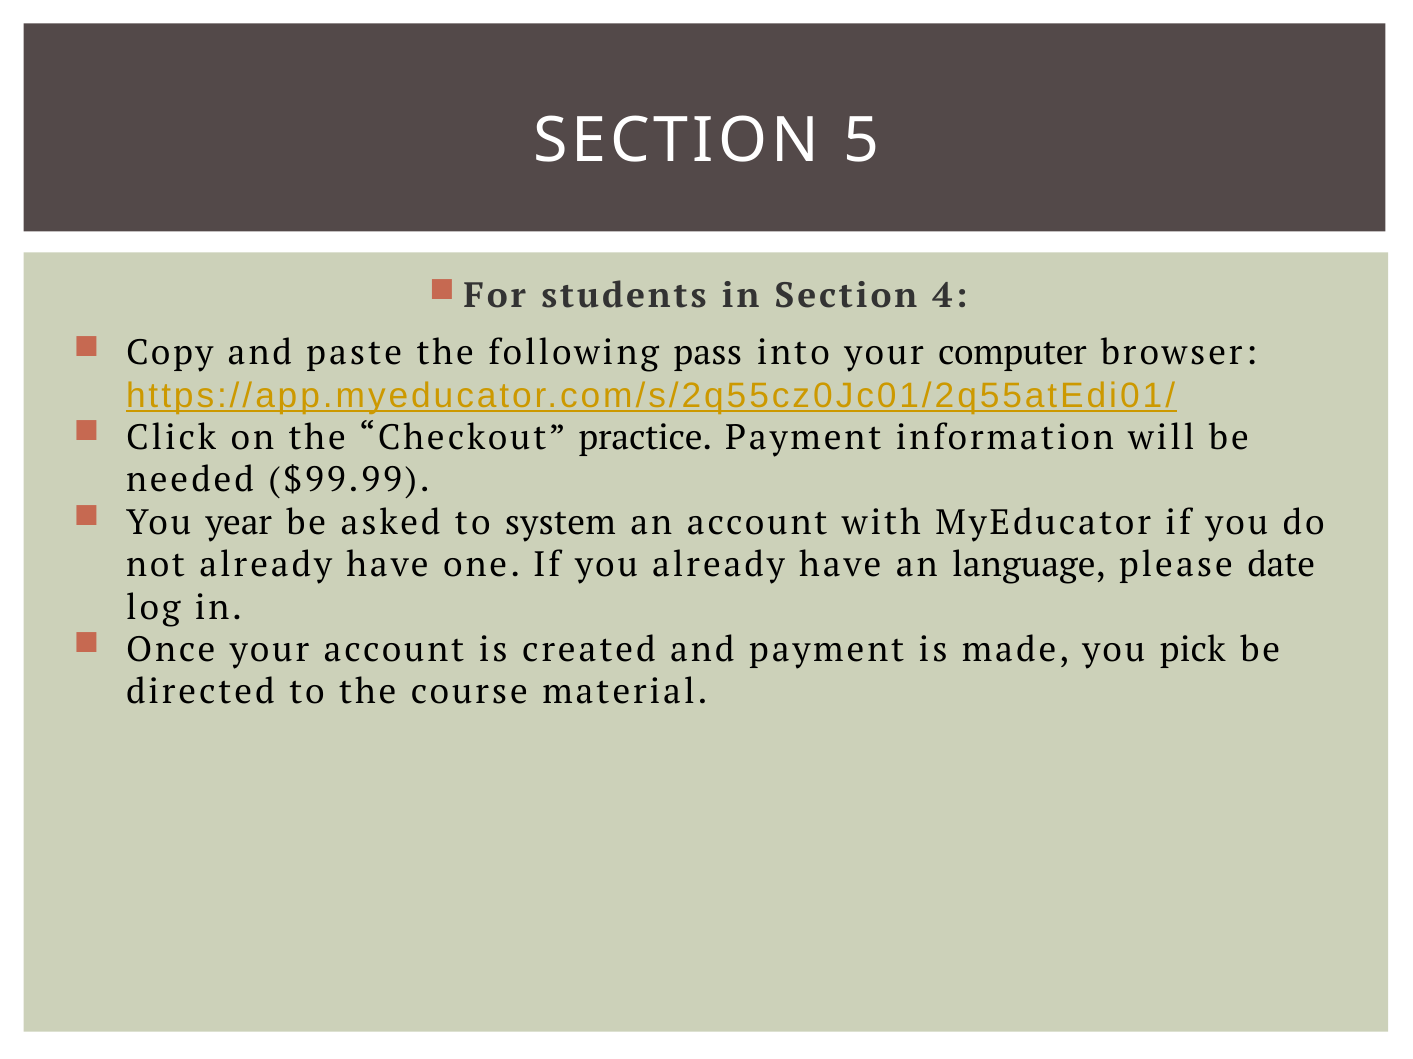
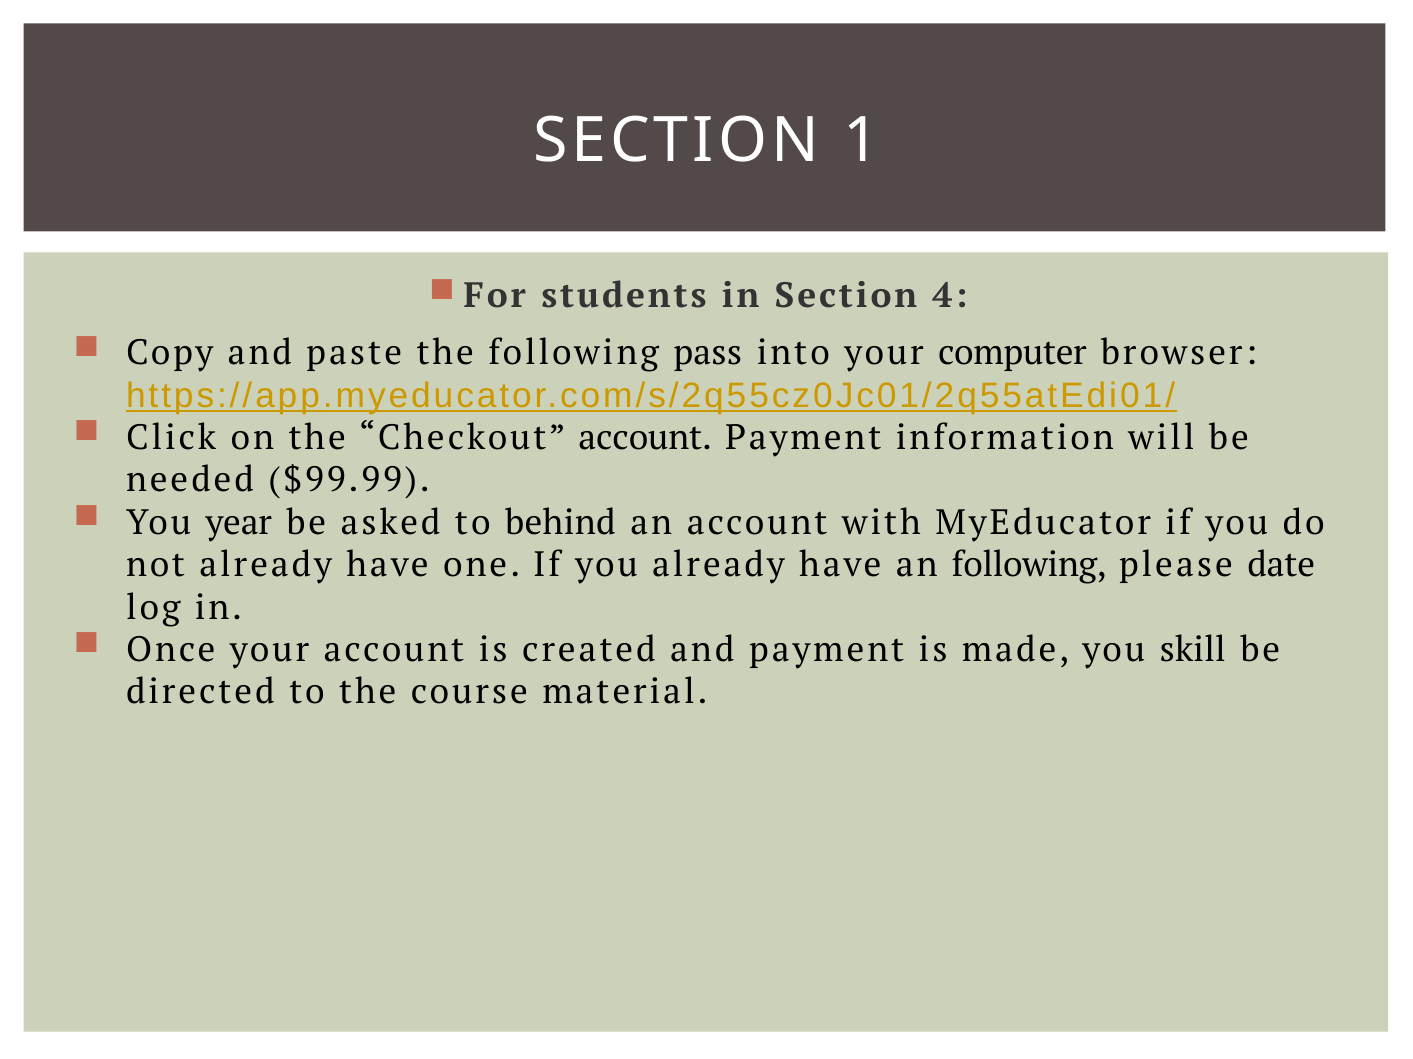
5: 5 -> 1
Checkout practice: practice -> account
system: system -> behind
an language: language -> following
pick: pick -> skill
